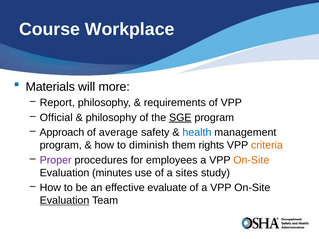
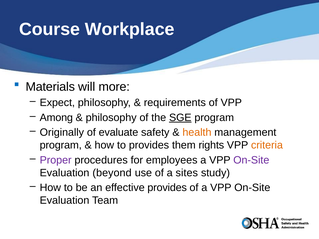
Report: Report -> Expect
Official: Official -> Among
Approach: Approach -> Originally
average: average -> evaluate
health colour: blue -> orange
to diminish: diminish -> provides
On-Site at (251, 160) colour: orange -> purple
minutes: minutes -> beyond
effective evaluate: evaluate -> provides
Evaluation at (65, 201) underline: present -> none
